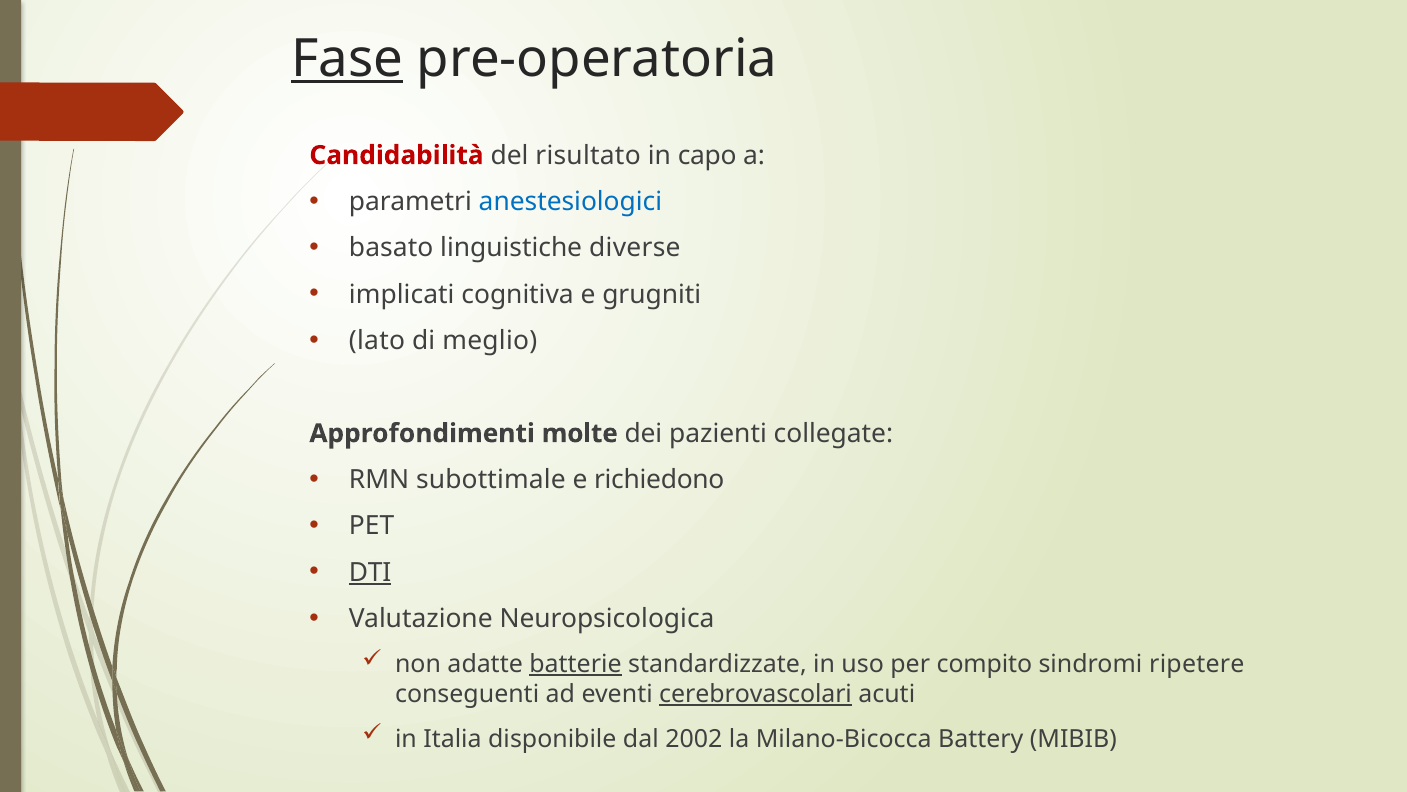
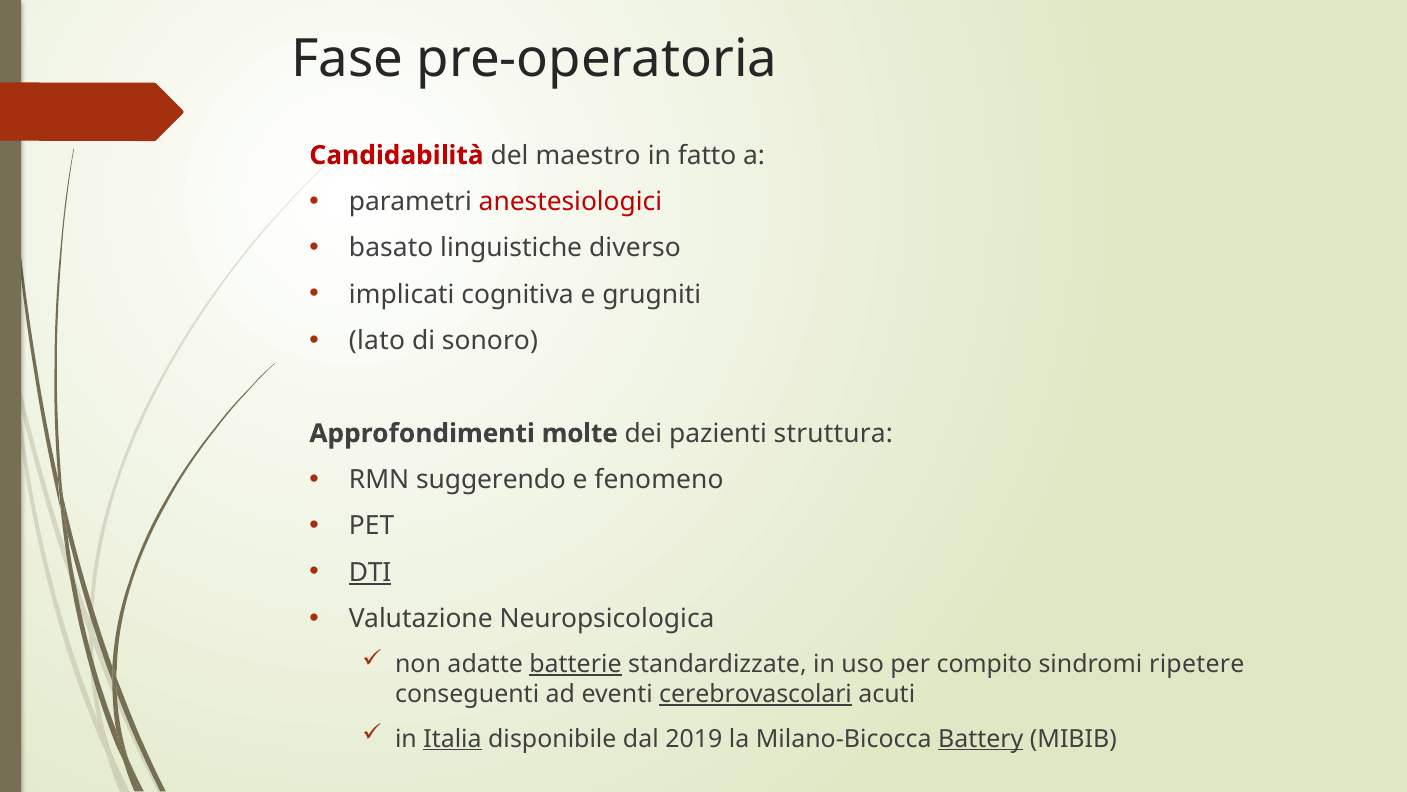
Fase underline: present -> none
risultato: risultato -> maestro
capo: capo -> fatto
anestesiologici colour: blue -> red
diverse: diverse -> diverso
meglio: meglio -> sonoro
collegate: collegate -> struttura
subottimale: subottimale -> suggerendo
richiedono: richiedono -> fenomeno
Italia underline: none -> present
2002: 2002 -> 2019
Battery underline: none -> present
